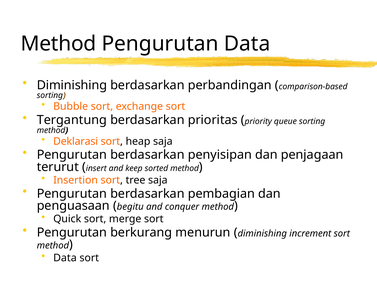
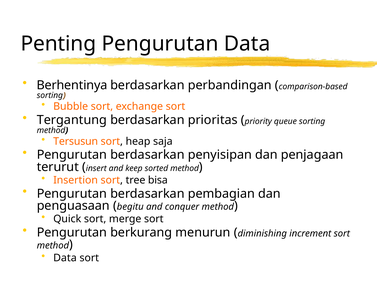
Method at (58, 44): Method -> Penting
Diminishing at (72, 85): Diminishing -> Berhentinya
Deklarasi: Deklarasi -> Tersusun
tree saja: saja -> bisa
